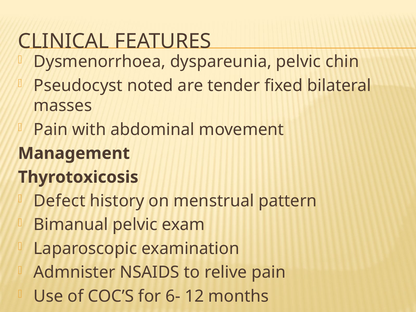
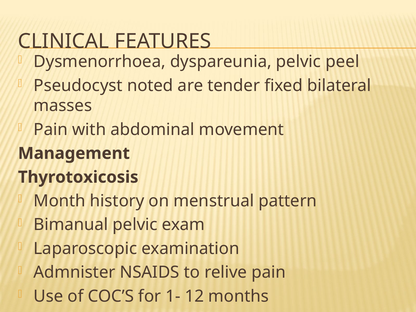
chin: chin -> peel
Defect: Defect -> Month
6-: 6- -> 1-
